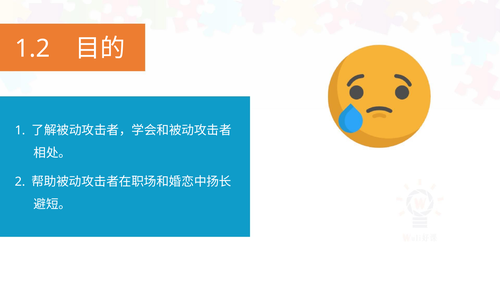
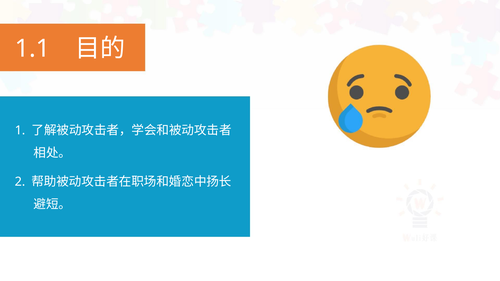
1.2: 1.2 -> 1.1
